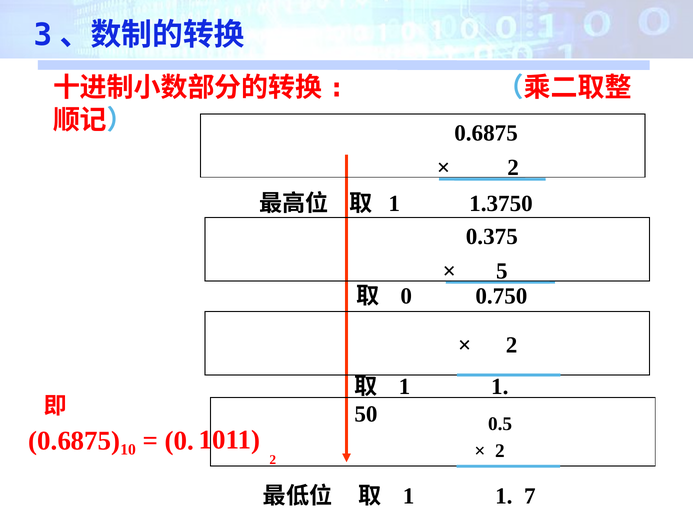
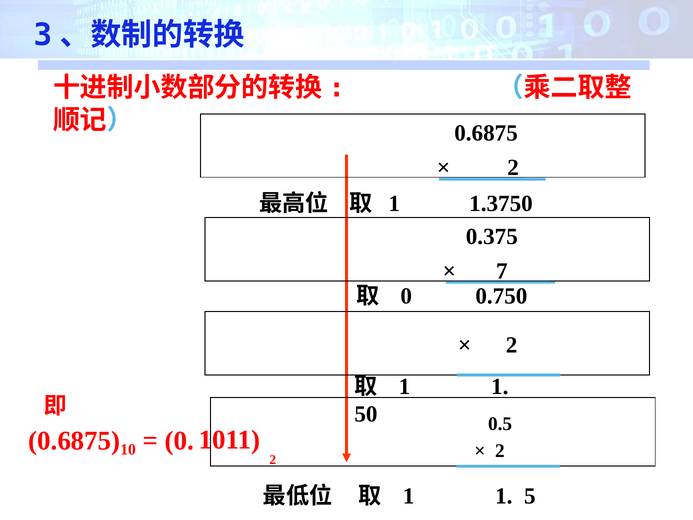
5: 5 -> 7
7: 7 -> 5
